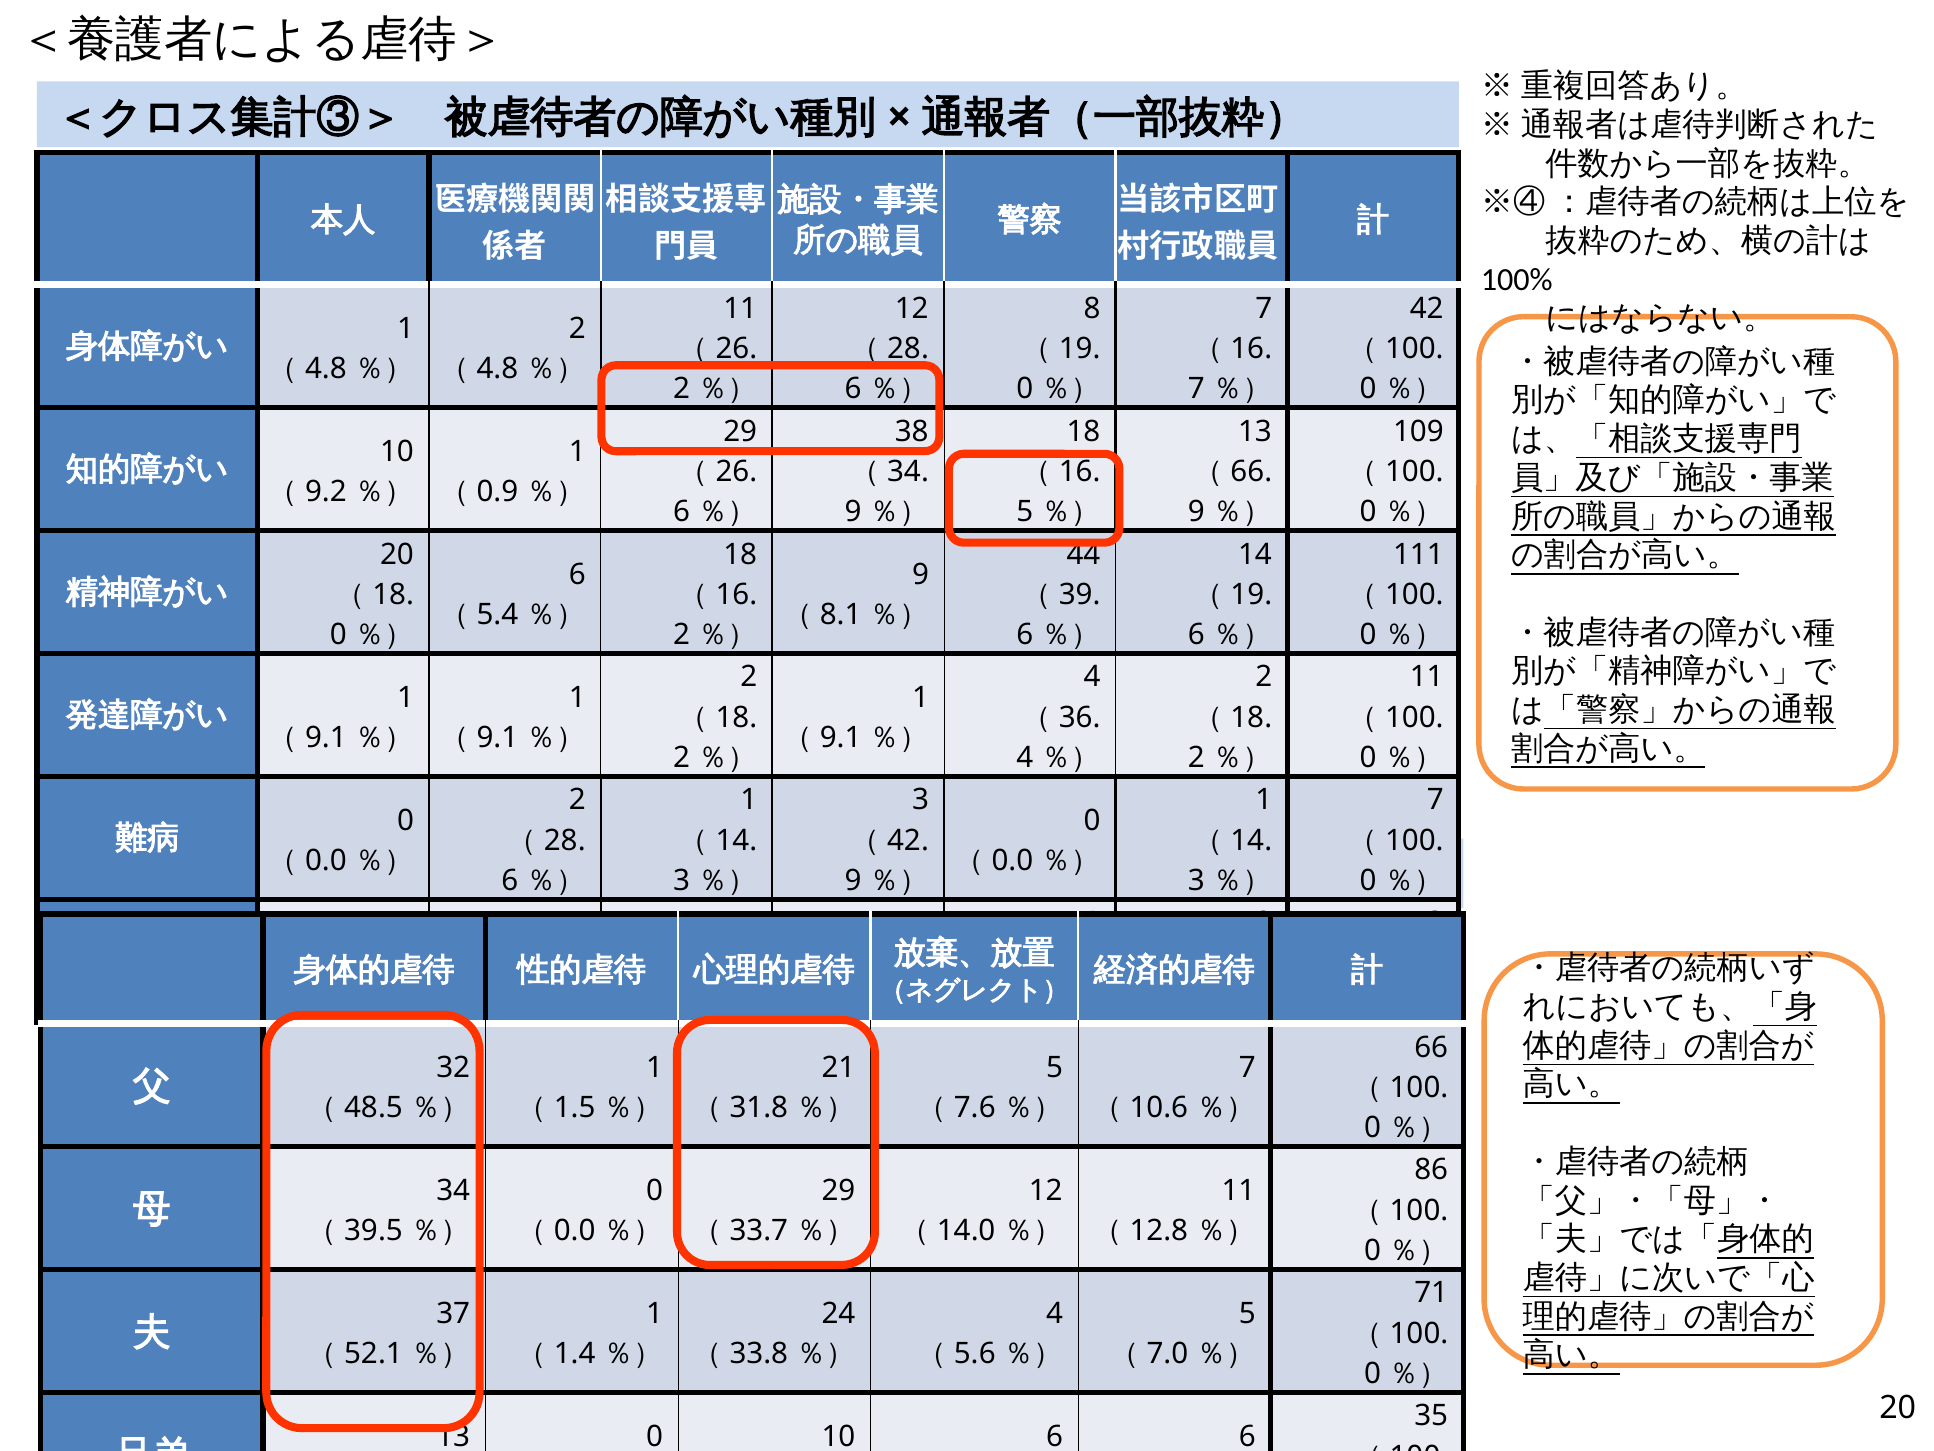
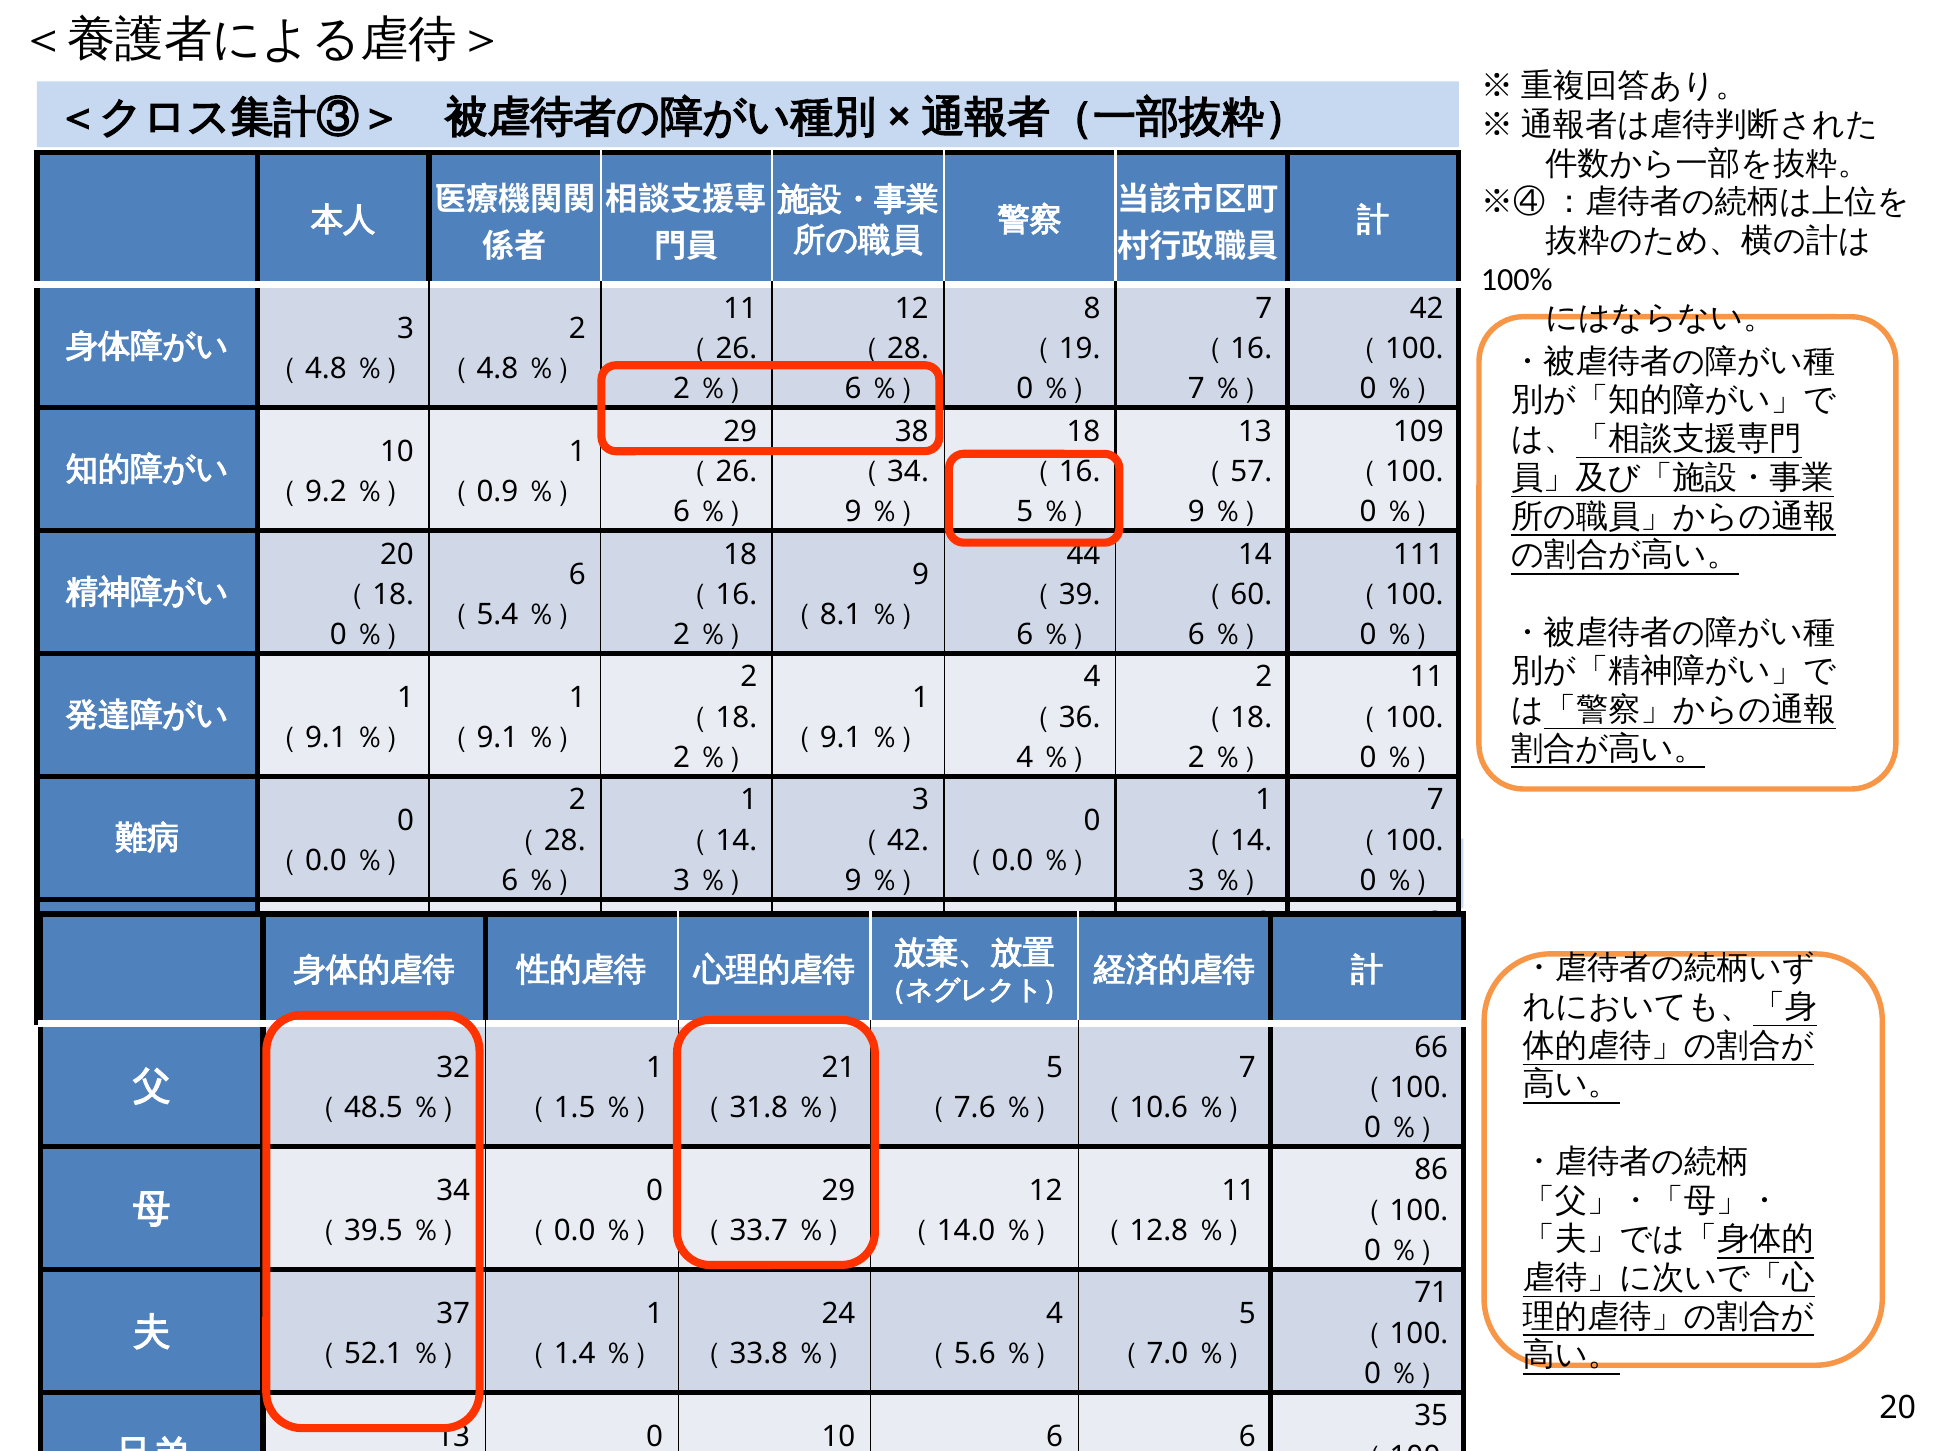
1 at (406, 328): 1 -> 3
66 at (1251, 471): 66 -> 57
19 at (1251, 594): 19 -> 60
